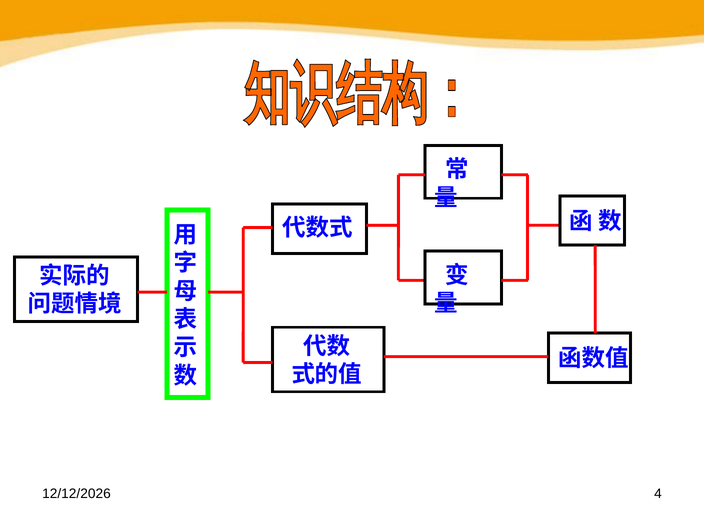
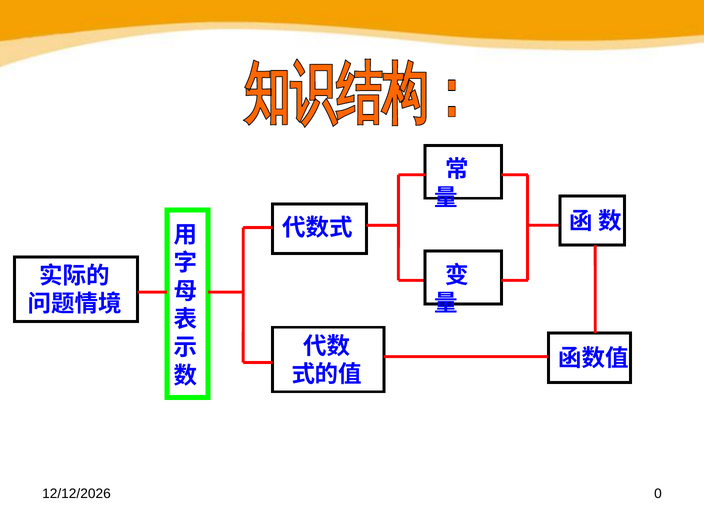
4: 4 -> 0
